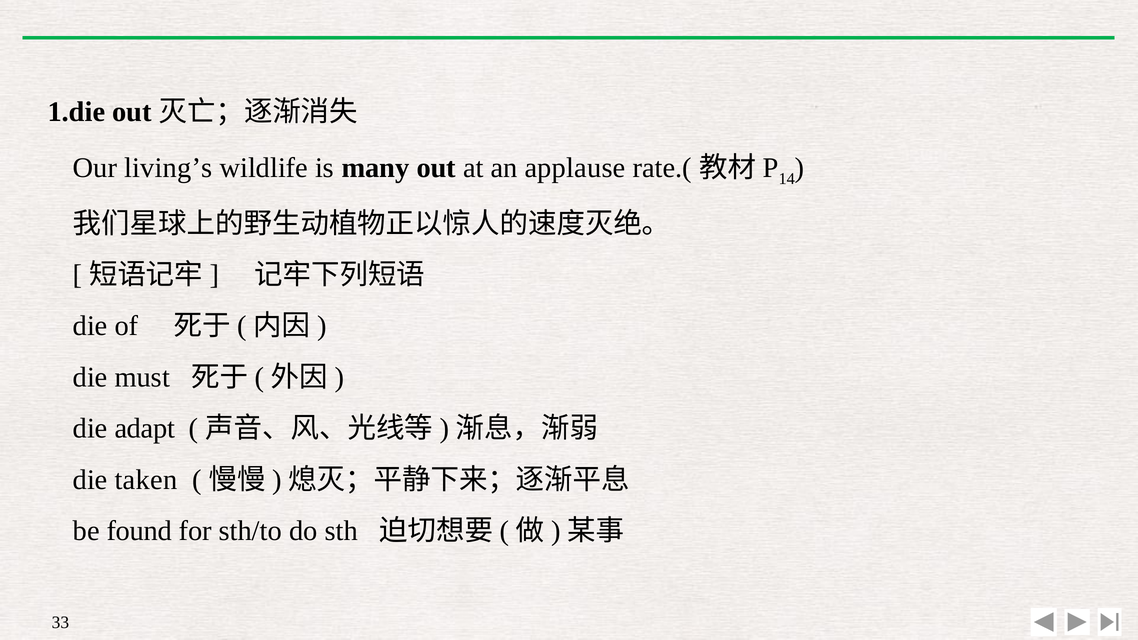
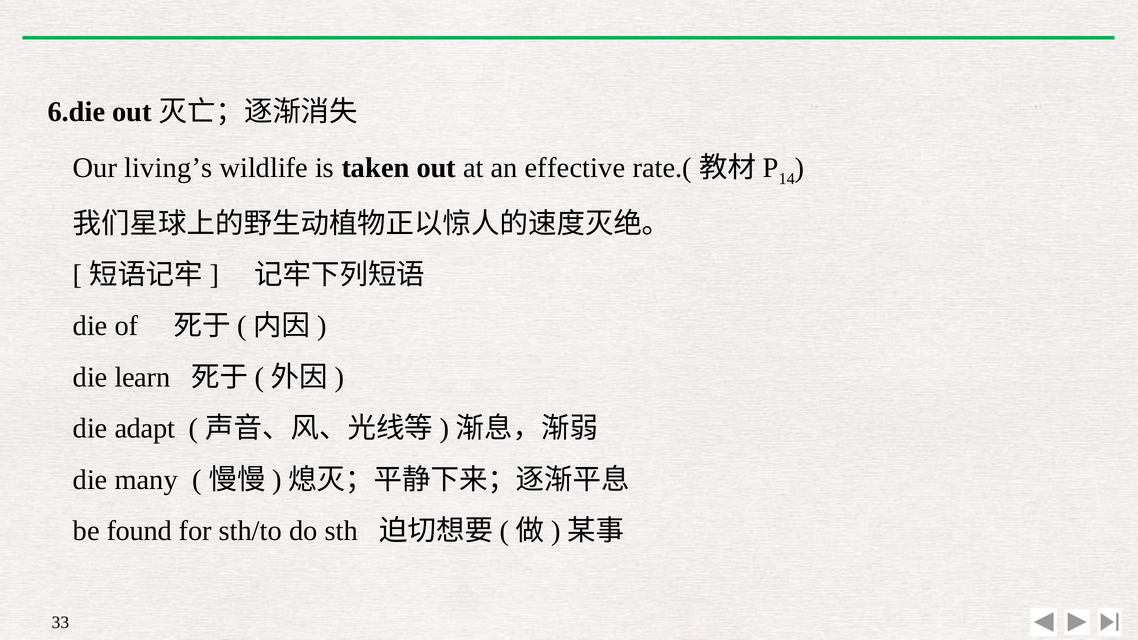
1.die: 1.die -> 6.die
many: many -> taken
applause: applause -> effective
must: must -> learn
taken: taken -> many
